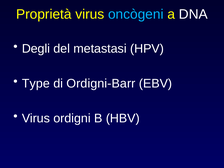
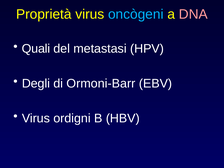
DNA colour: white -> pink
Degli: Degli -> Quali
Type: Type -> Degli
Ordigni-Barr: Ordigni-Barr -> Ormoni-Barr
